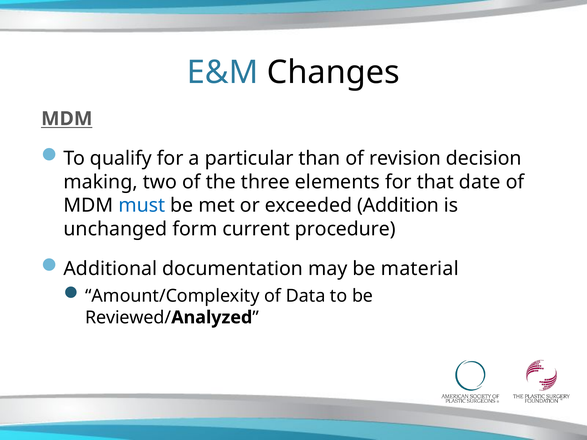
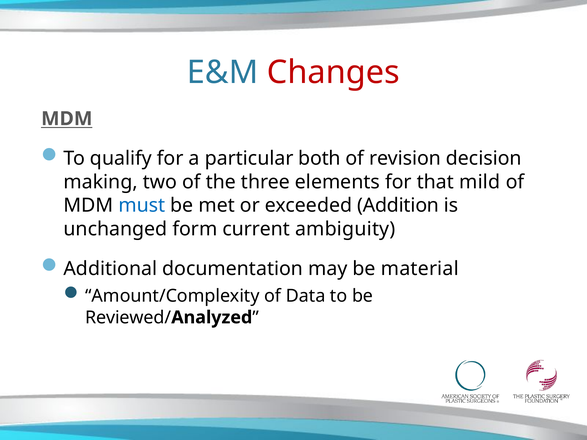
Changes colour: black -> red
than: than -> both
date: date -> mild
procedure: procedure -> ambiguity
